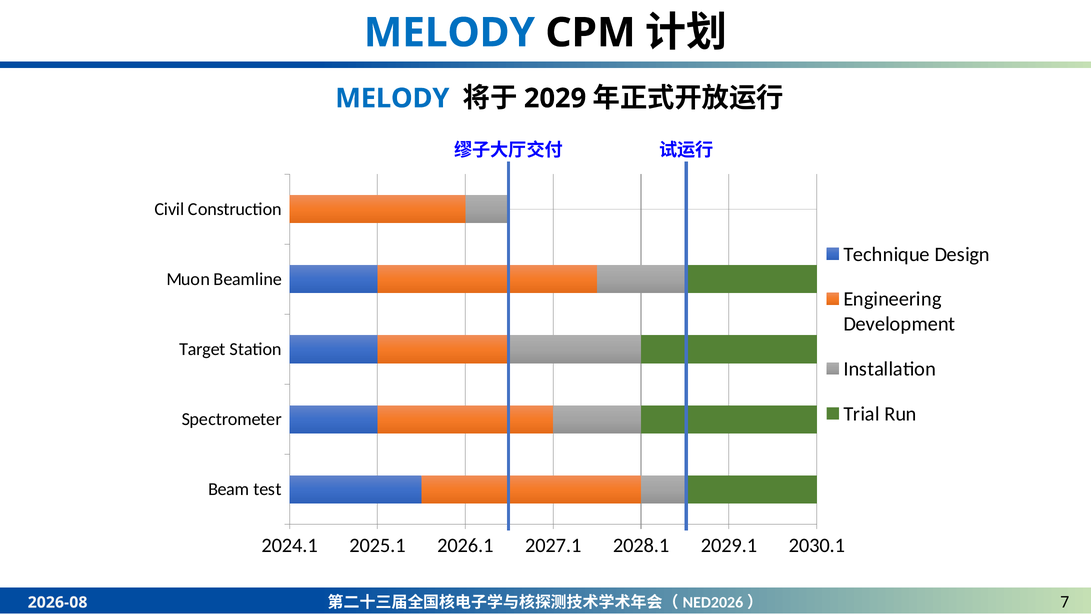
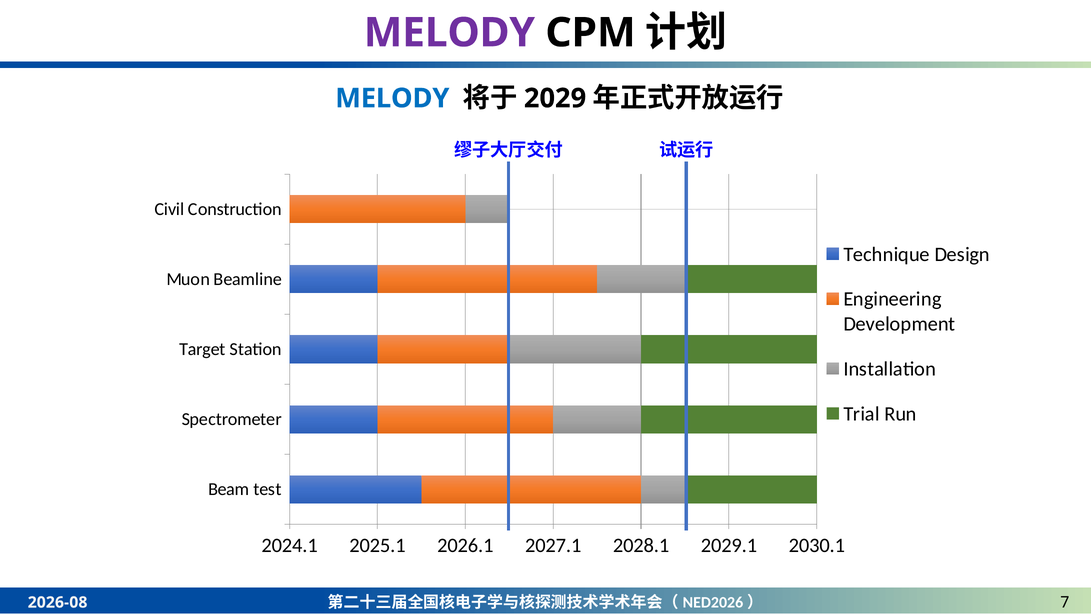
MELODY at (449, 33) colour: blue -> purple
